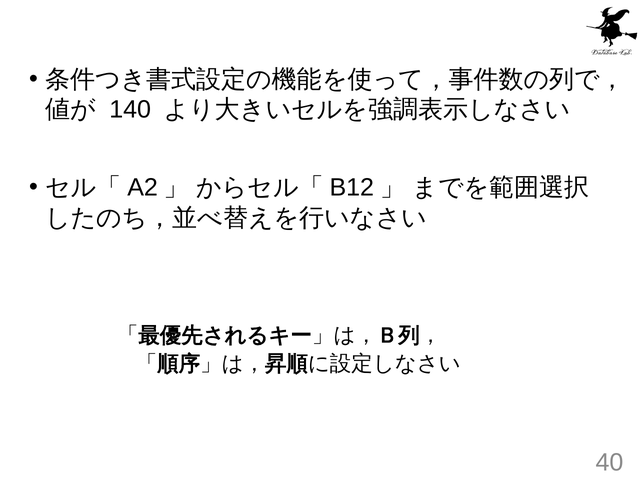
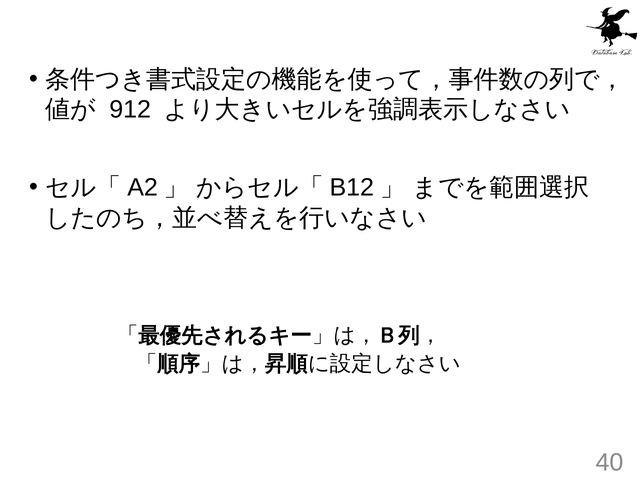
140: 140 -> 912
